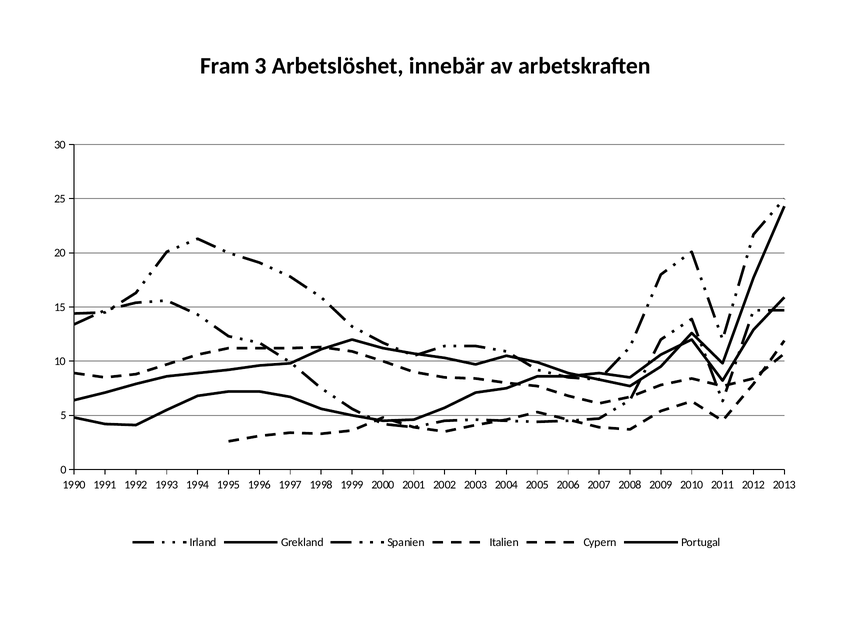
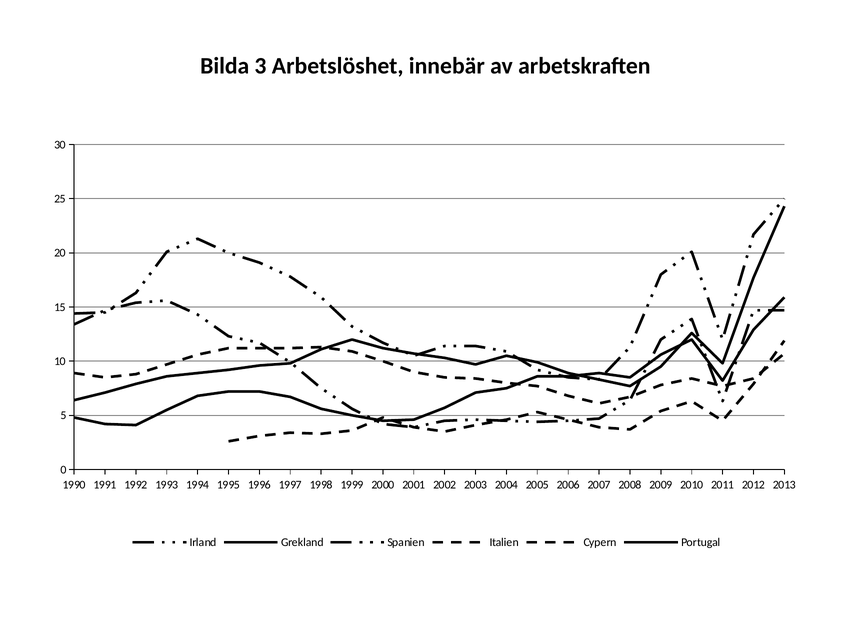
Fram: Fram -> Bilda
